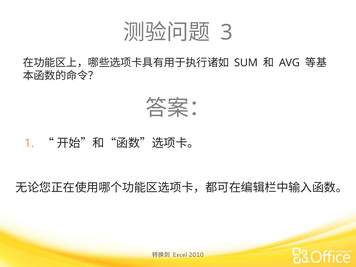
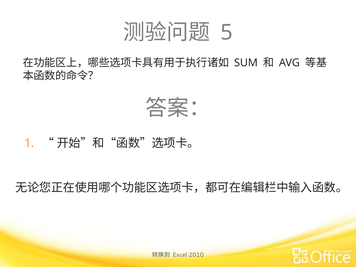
3: 3 -> 5
